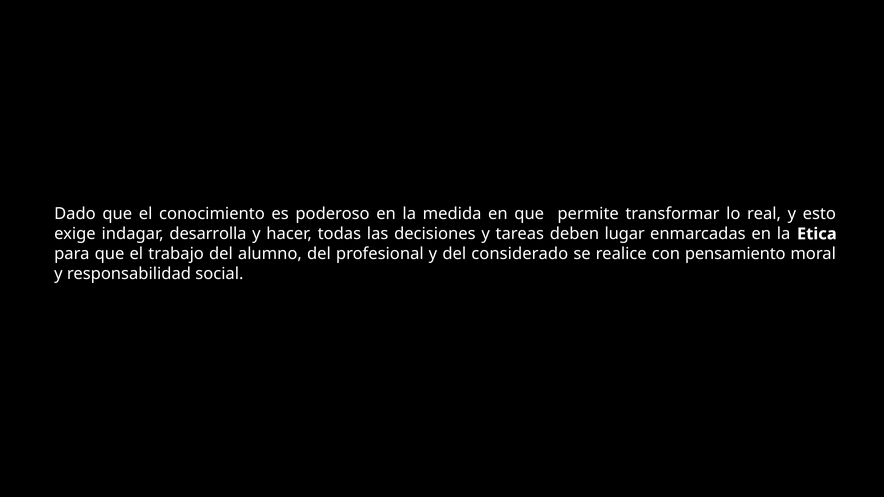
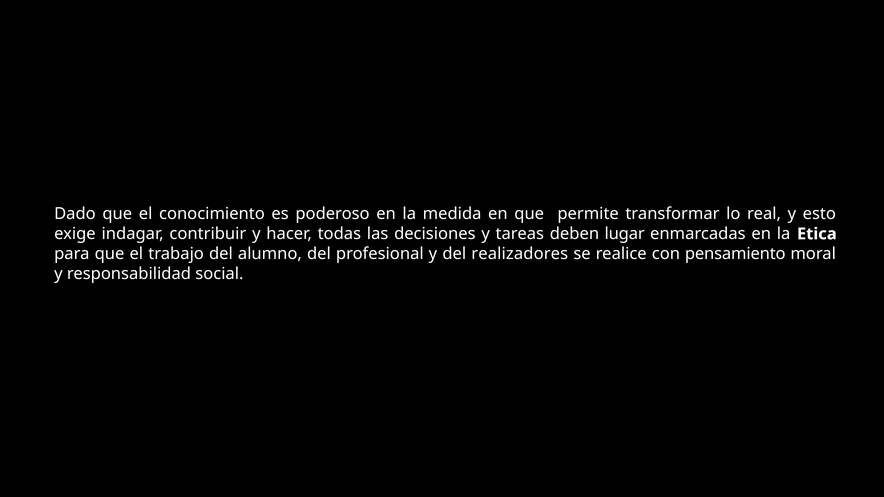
desarrolla: desarrolla -> contribuir
considerado: considerado -> realizadores
